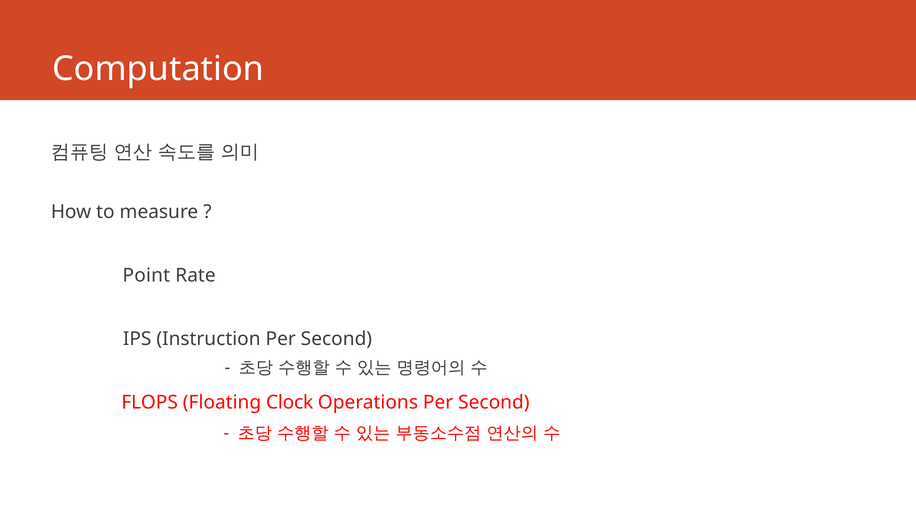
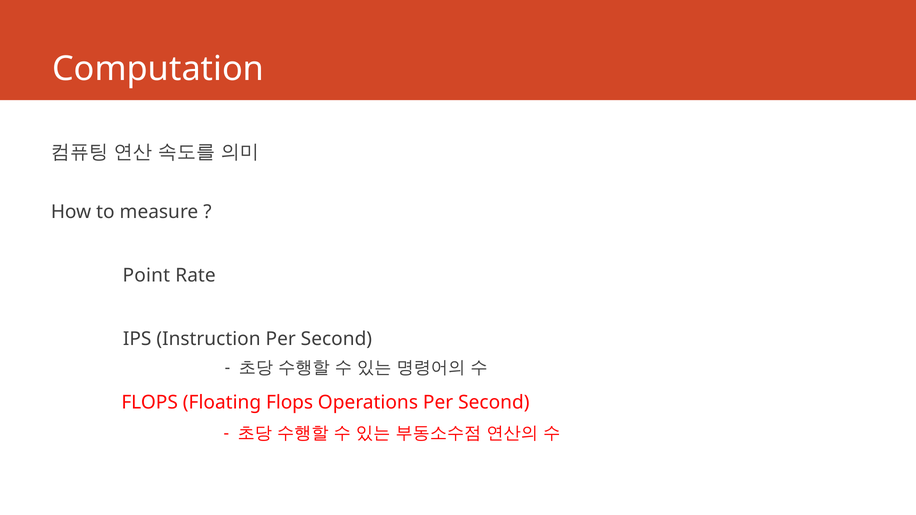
Floating Clock: Clock -> Flops
